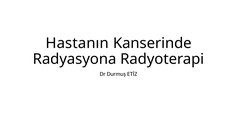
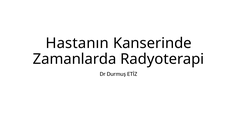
Radyasyona: Radyasyona -> Zamanlarda
